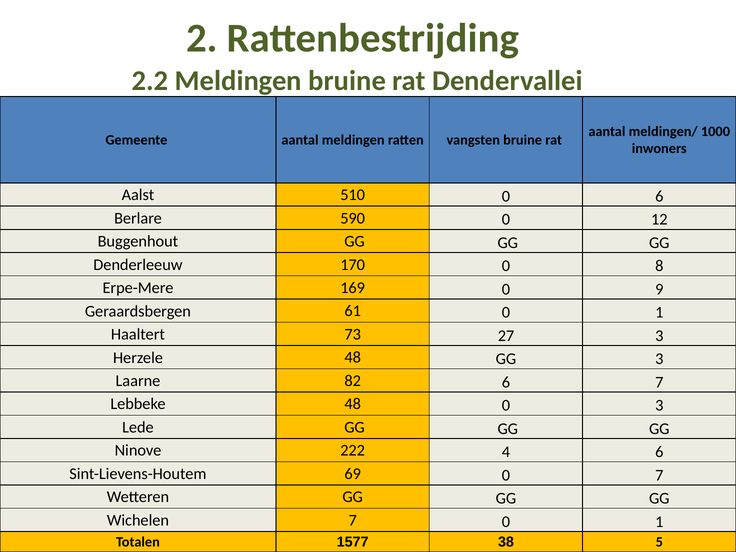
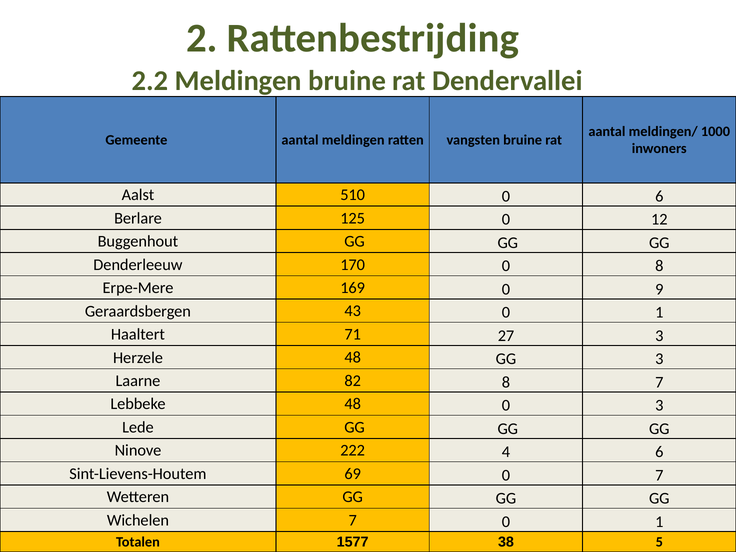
590: 590 -> 125
61: 61 -> 43
73: 73 -> 71
82 6: 6 -> 8
